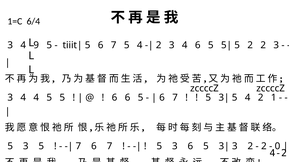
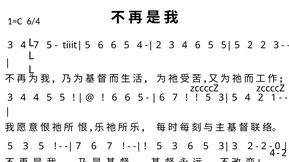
4 9: 9 -> 7
5 6 7: 7 -> 6
